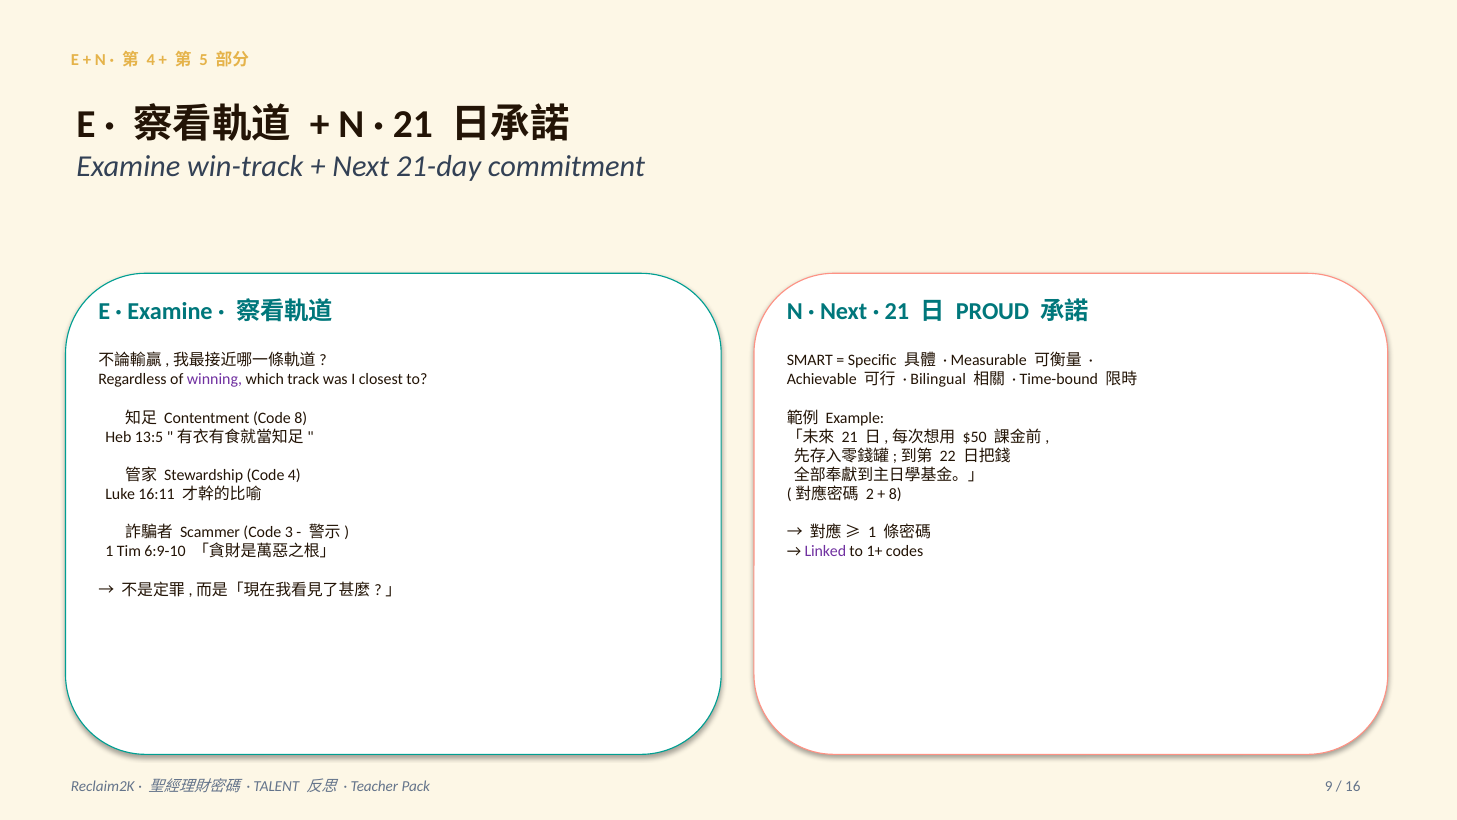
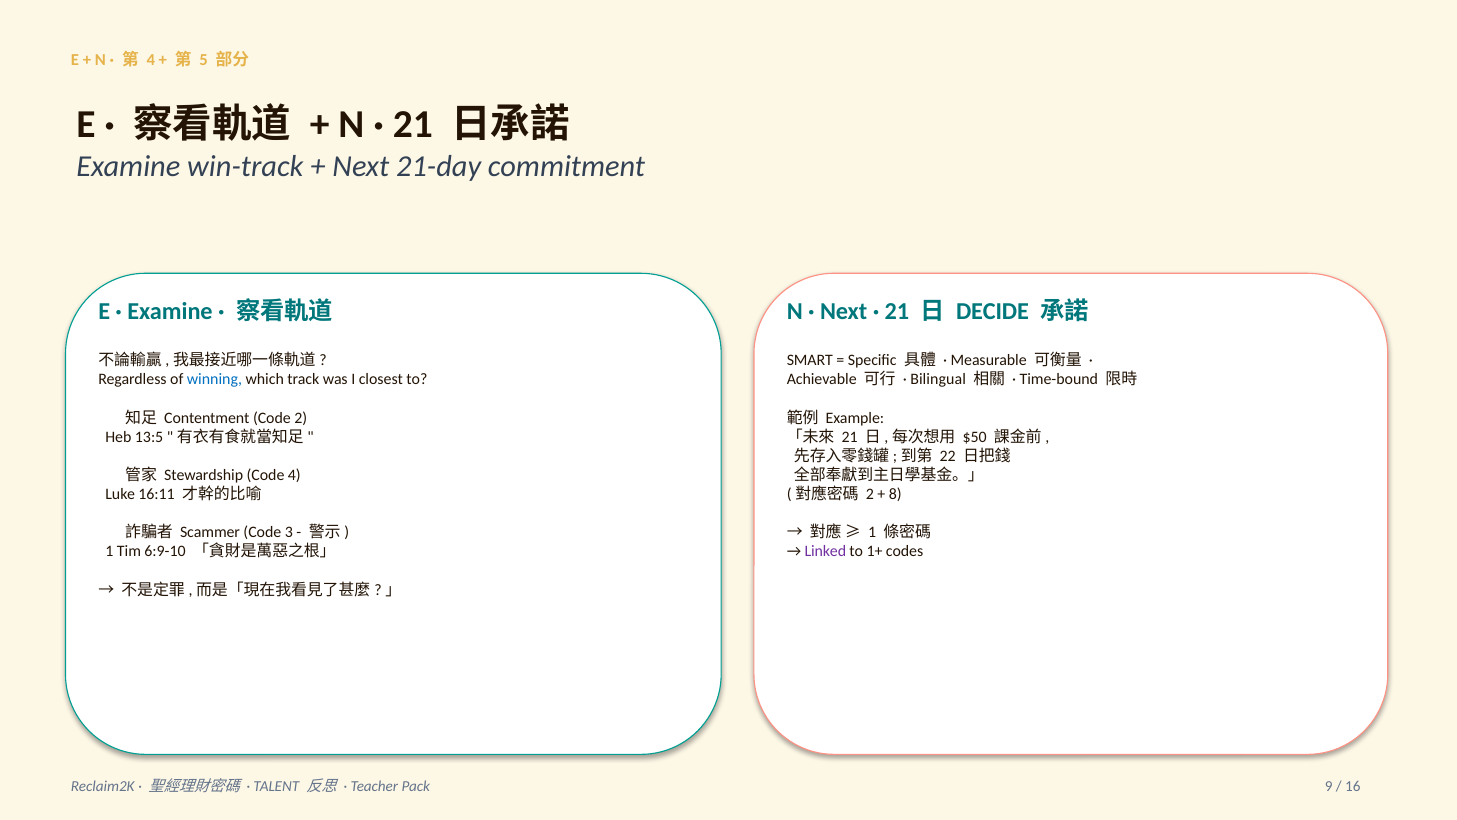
PROUD: PROUD -> DECIDE
winning colour: purple -> blue
Code 8: 8 -> 2
